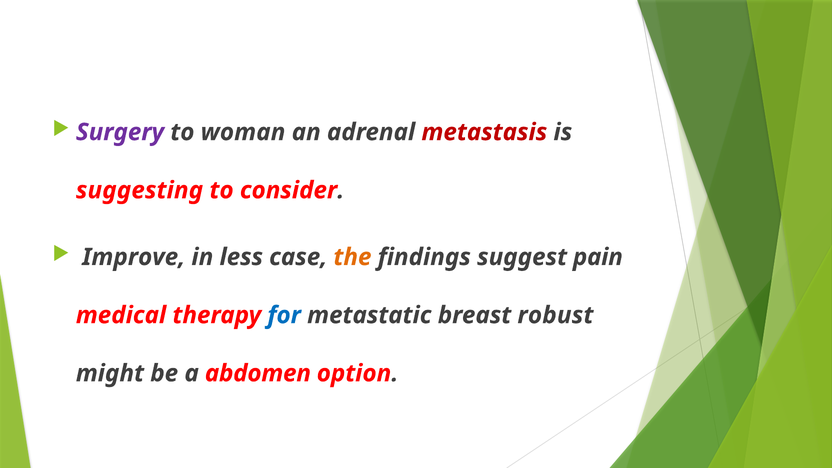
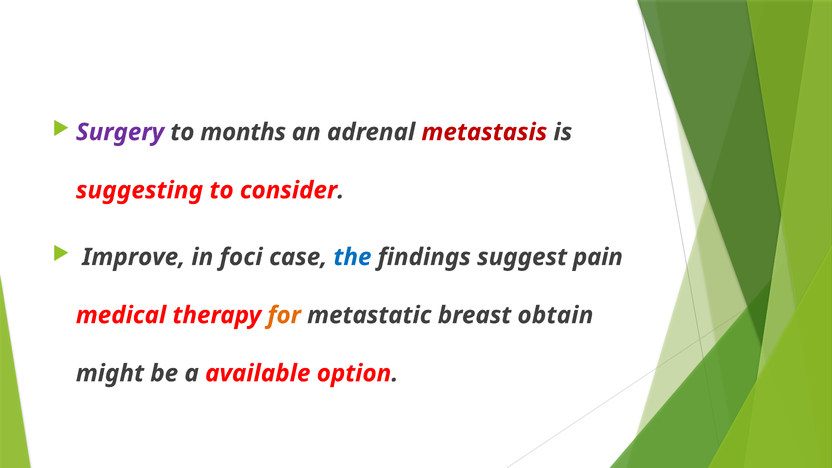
woman: woman -> months
less: less -> foci
the colour: orange -> blue
for colour: blue -> orange
robust: robust -> obtain
abdomen: abdomen -> available
